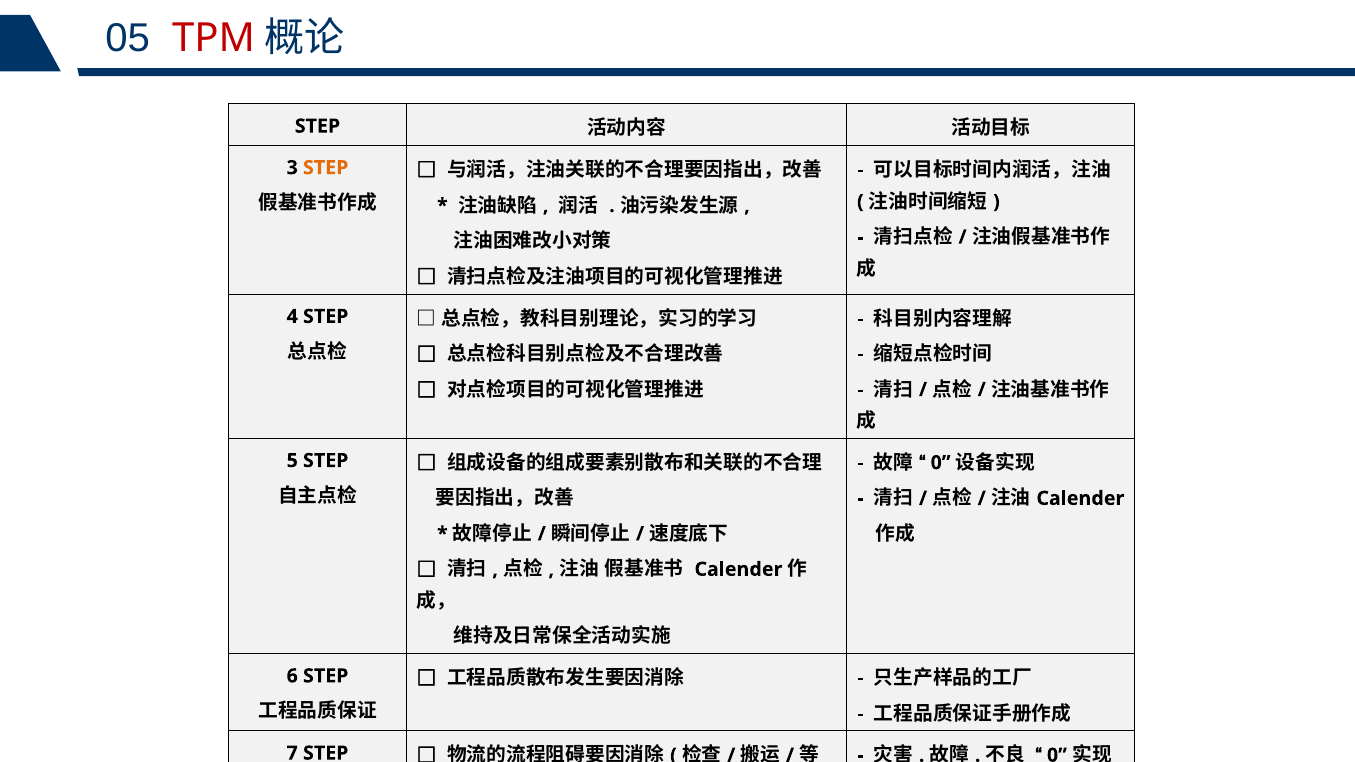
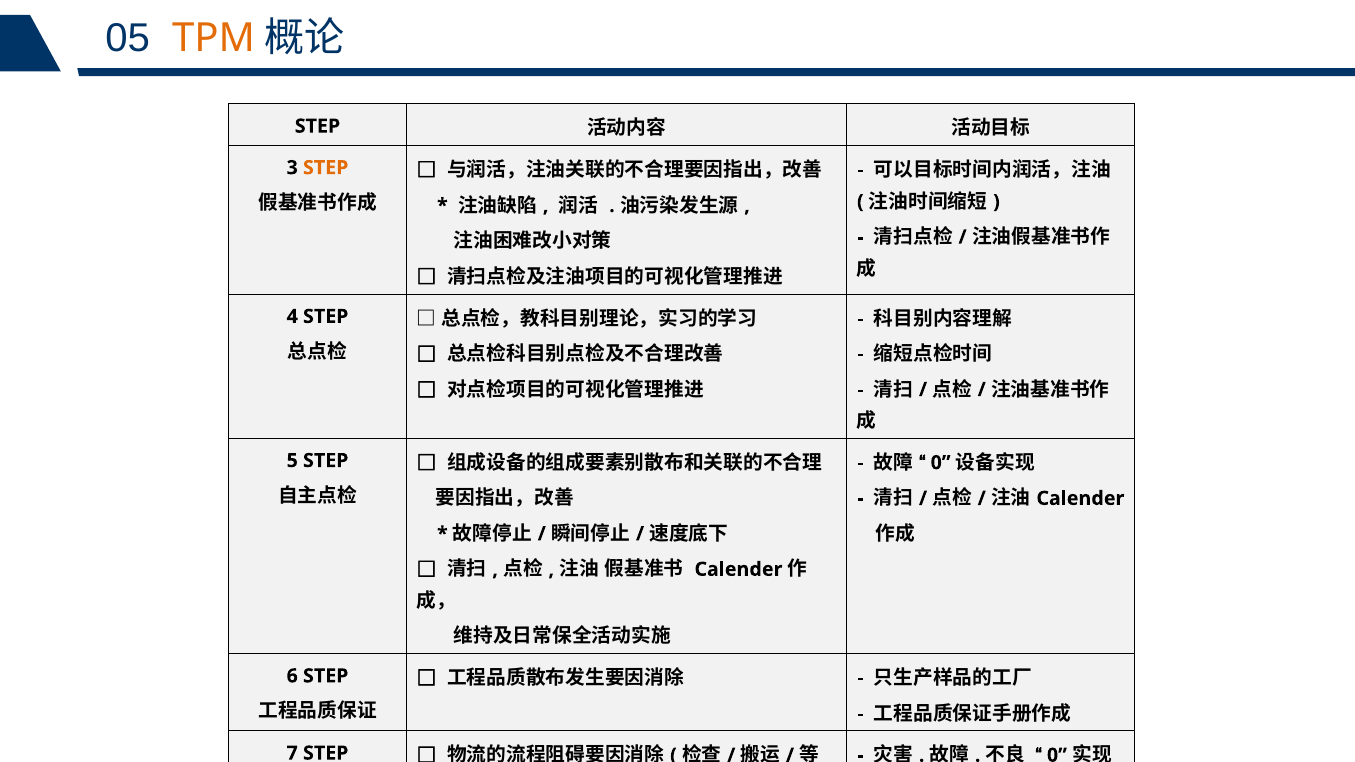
TPM at (214, 39) colour: red -> orange
